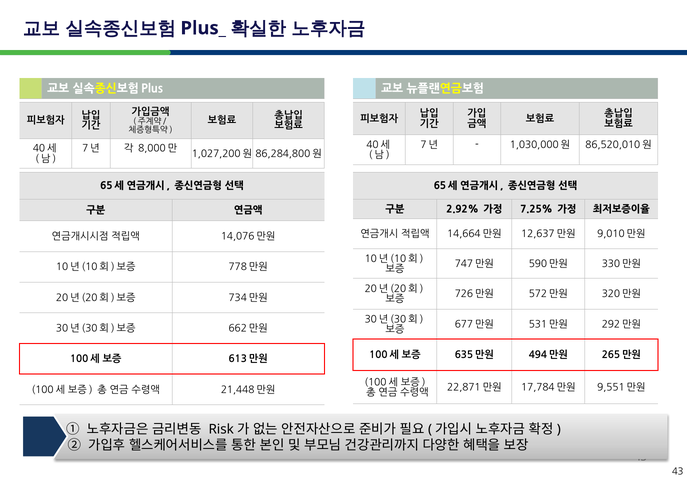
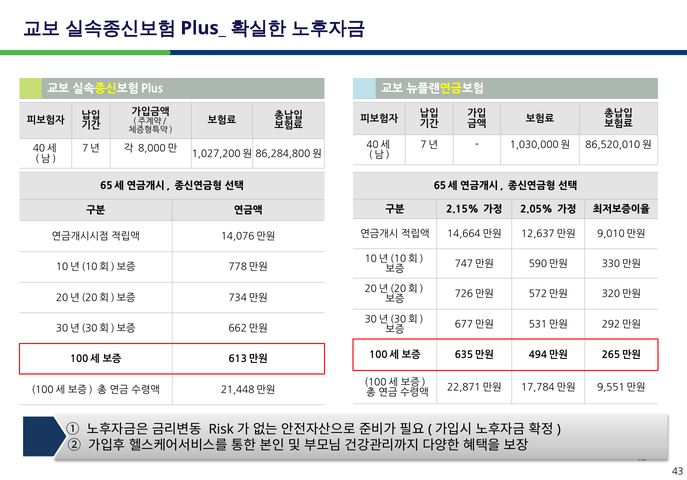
2.92%: 2.92% -> 2.15%
7.25%: 7.25% -> 2.05%
